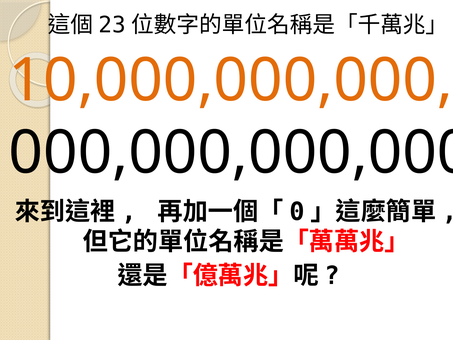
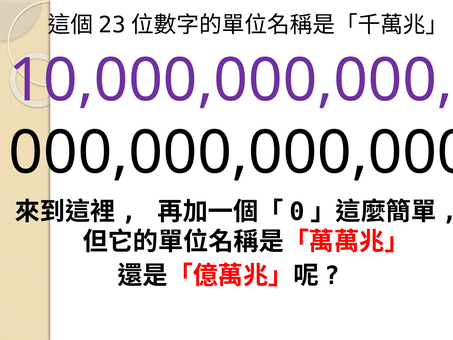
10,000,000,000 colour: orange -> purple
